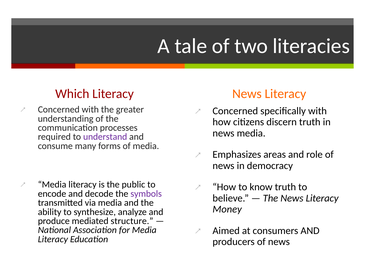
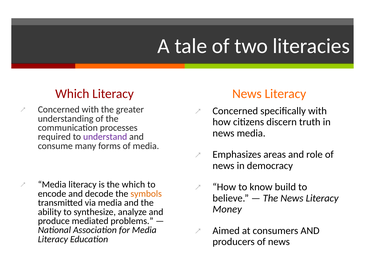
the public: public -> which
know truth: truth -> build
symbols colour: purple -> orange
structure: structure -> problems
